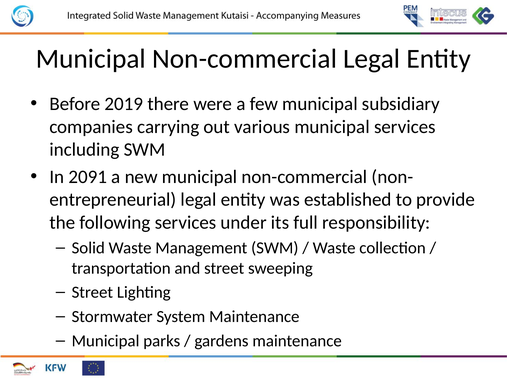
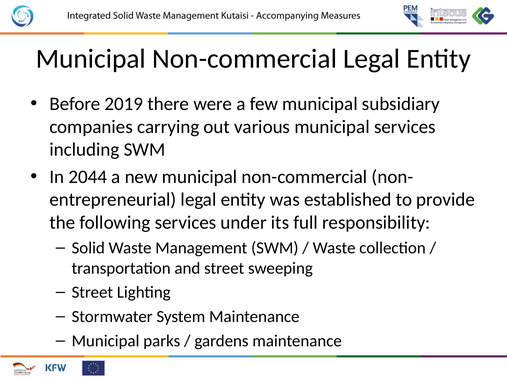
2091: 2091 -> 2044
